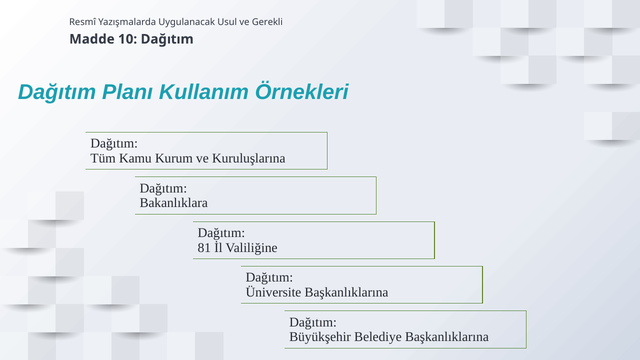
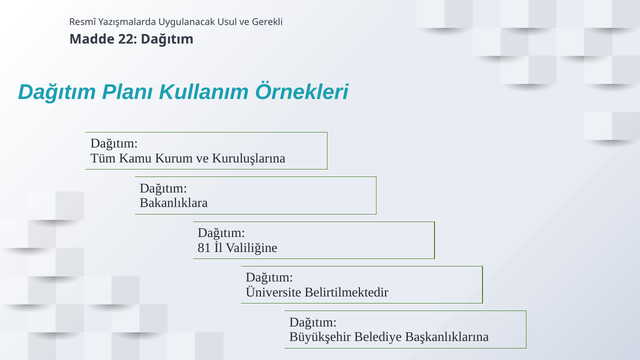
10: 10 -> 22
Üniversite Başkanlıklarına: Başkanlıklarına -> Belirtilmektedir
